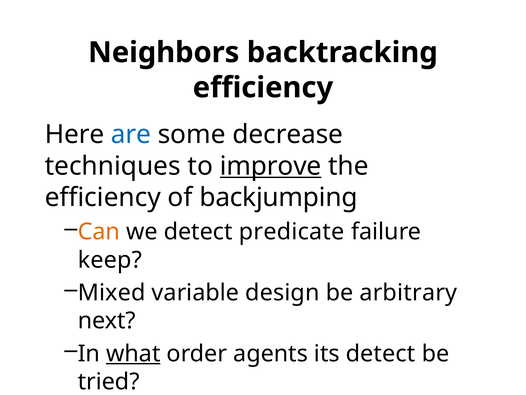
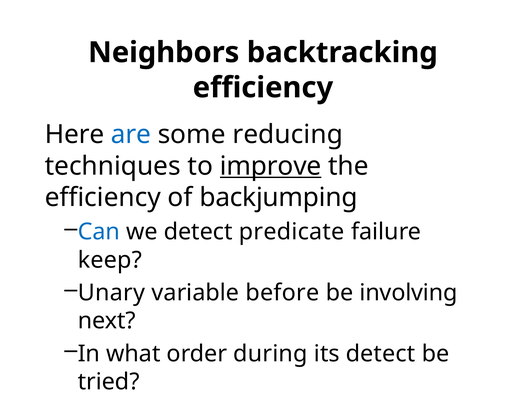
decrease: decrease -> reducing
Can colour: orange -> blue
Mixed: Mixed -> Unary
design: design -> before
arbitrary: arbitrary -> involving
what underline: present -> none
agents: agents -> during
